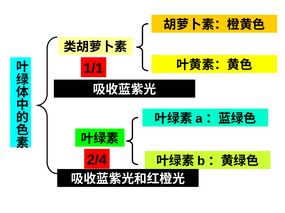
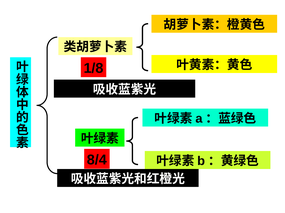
1/1: 1/1 -> 1/8
2/4: 2/4 -> 8/4
